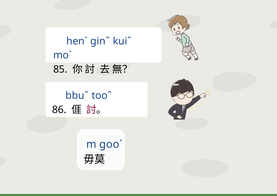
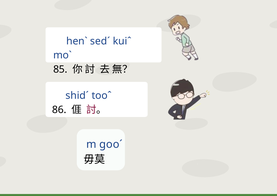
ginˆ: ginˆ -> sedˊ
bbuˇ: bbuˇ -> shidˊ
